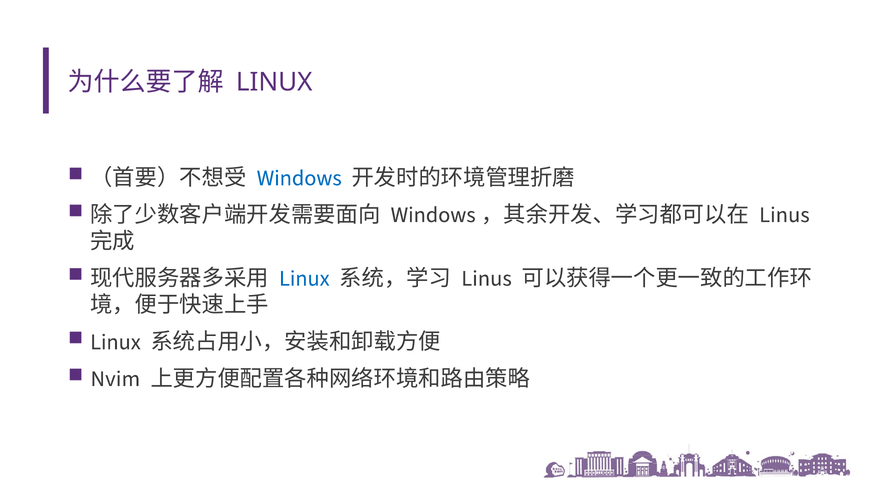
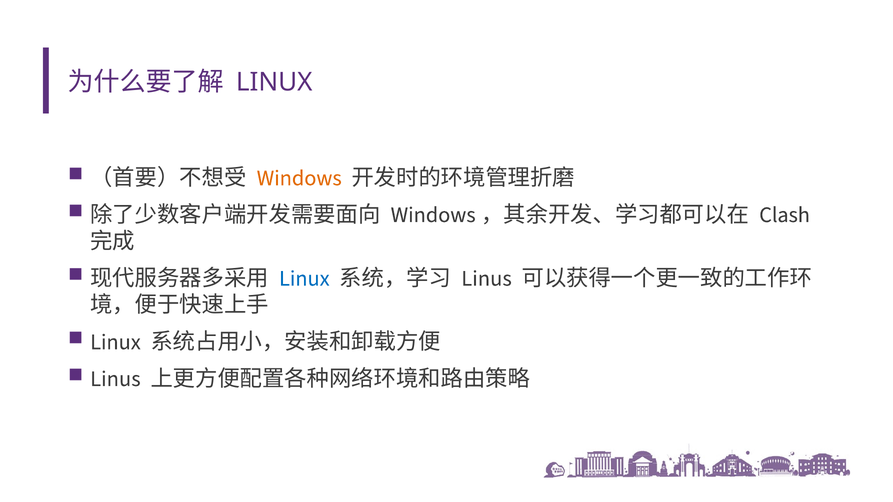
Windows colour: blue -> orange
Linus at (784, 215): Linus -> Clash
Nvim at (115, 379): Nvim -> Linus
